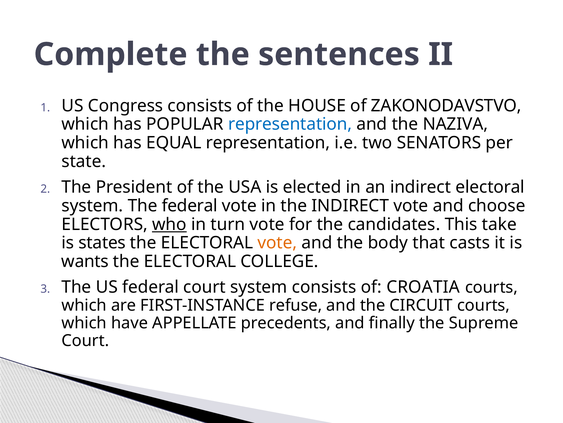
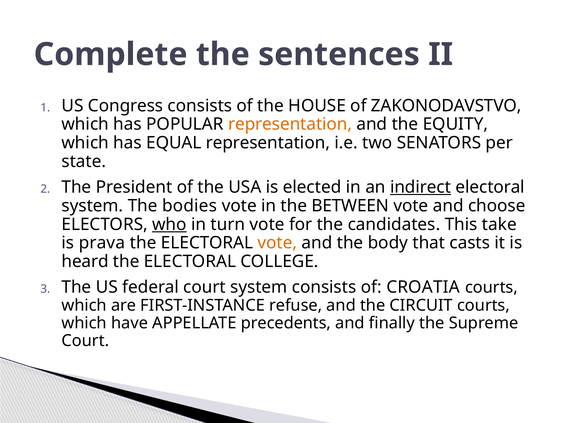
representation at (290, 124) colour: blue -> orange
NAZIVA: NAZIVA -> EQUITY
indirect at (420, 187) underline: none -> present
The federal: federal -> bodies
the INDIRECT: INDIRECT -> BETWEEN
states: states -> prava
wants: wants -> heard
